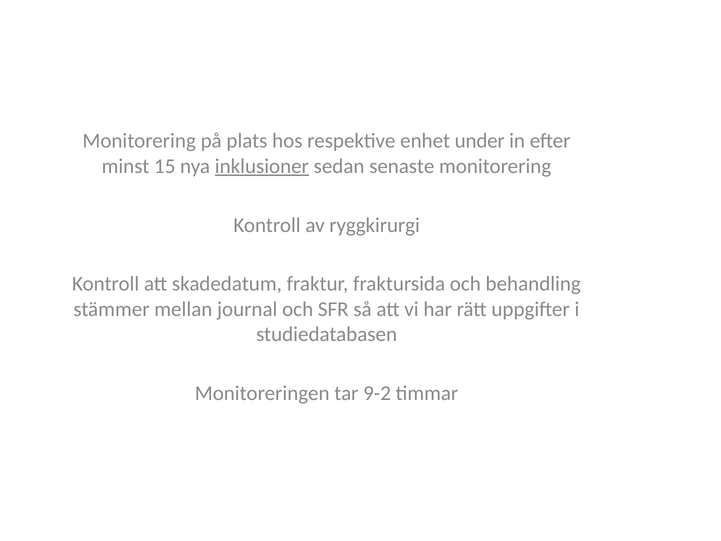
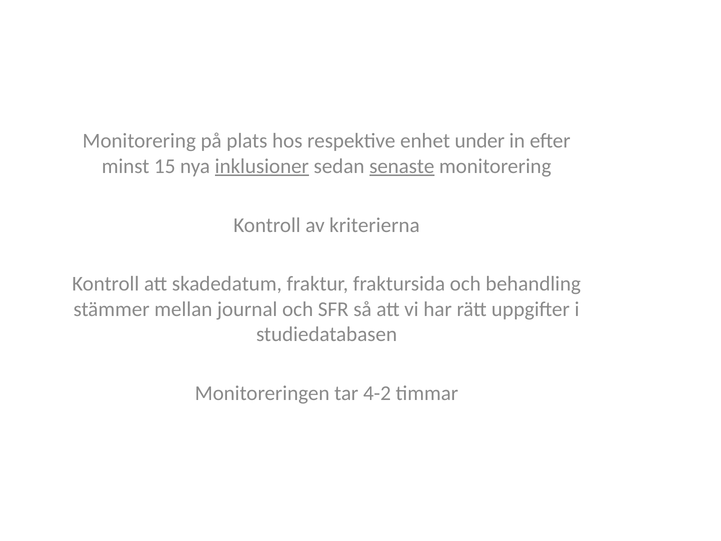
senaste underline: none -> present
ryggkirurgi: ryggkirurgi -> kriterierna
9-2: 9-2 -> 4-2
